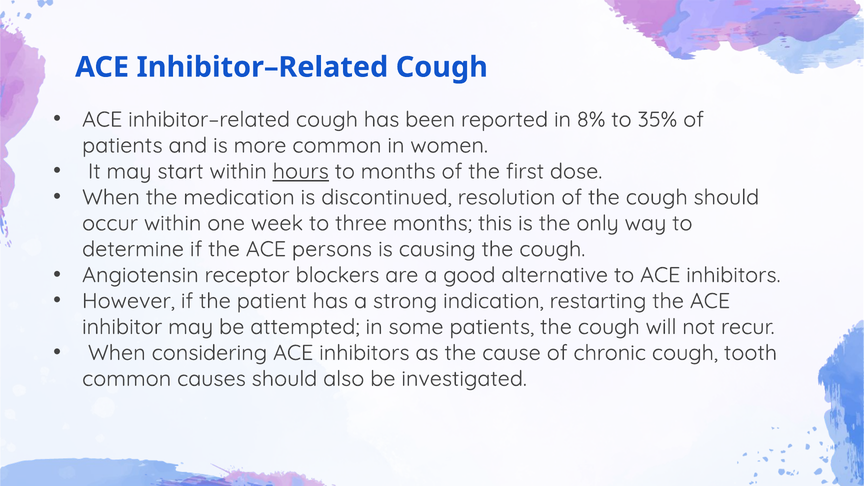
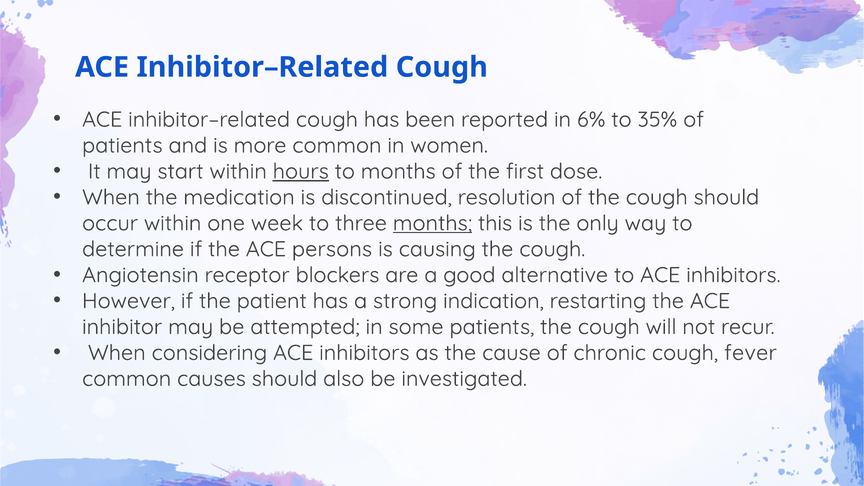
8%: 8% -> 6%
months at (432, 223) underline: none -> present
tooth: tooth -> fever
